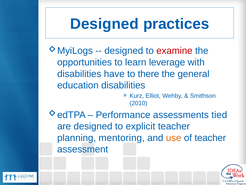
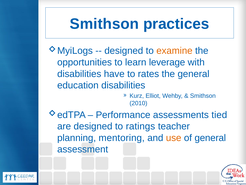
Designed at (104, 24): Designed -> Smithson
examine colour: red -> orange
there: there -> rates
explicit: explicit -> ratings
of teacher: teacher -> general
